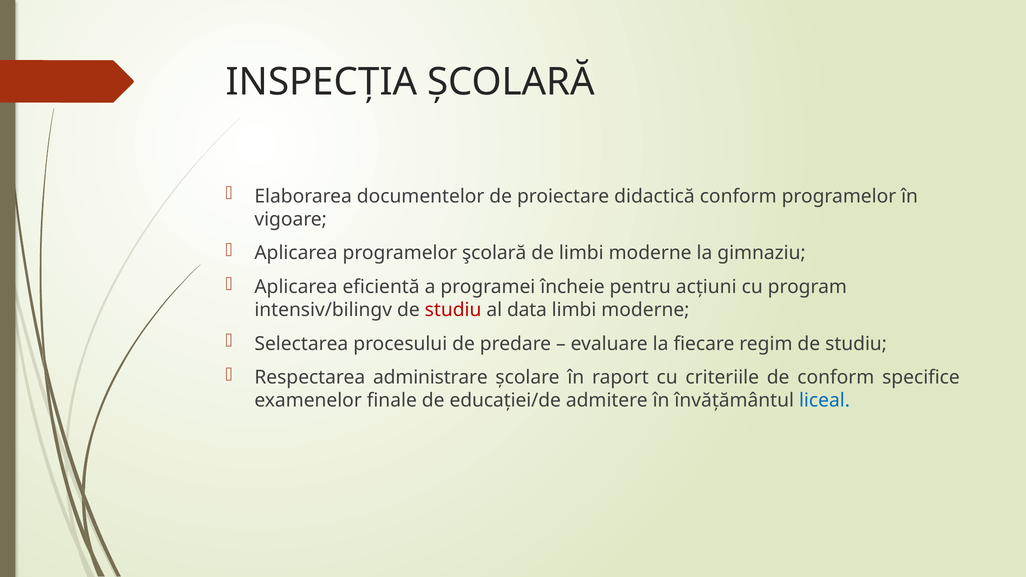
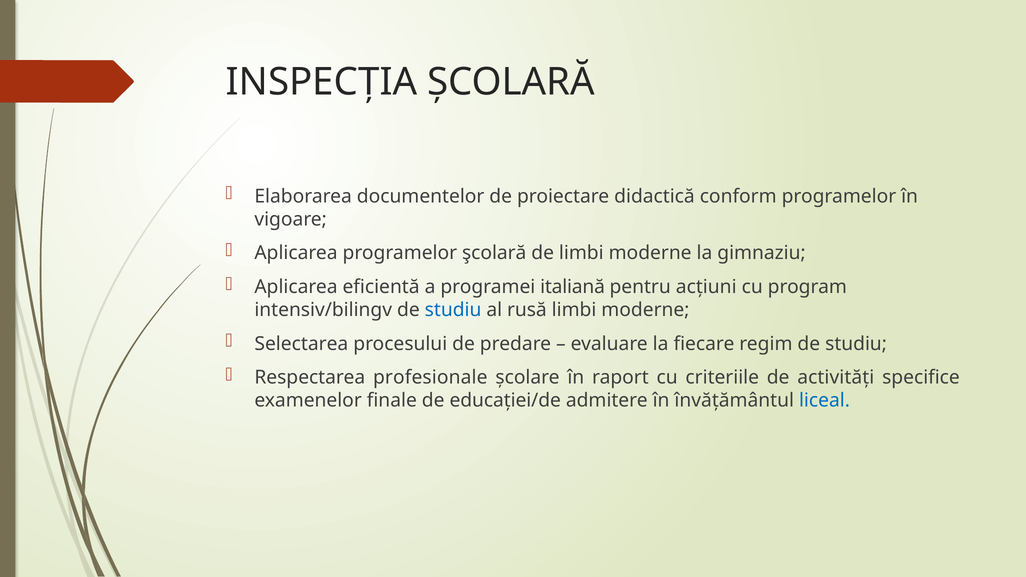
încheie: încheie -> italiană
studiu at (453, 310) colour: red -> blue
data: data -> rusă
administrare: administrare -> profesionale
de conform: conform -> activități
